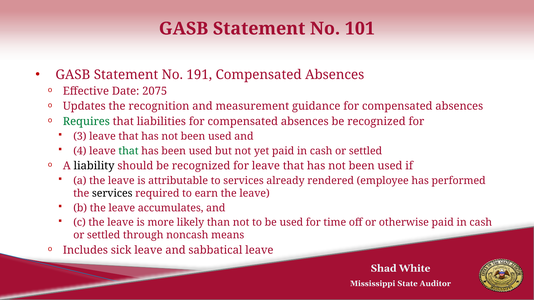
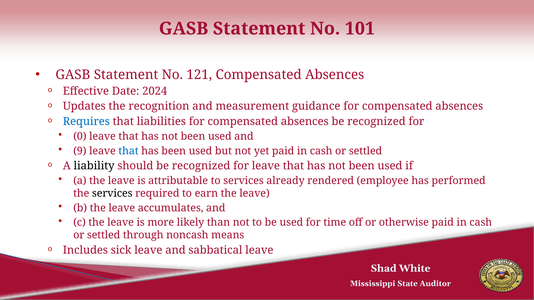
191: 191 -> 121
2075: 2075 -> 2024
Requires colour: green -> blue
3: 3 -> 0
4: 4 -> 9
that at (129, 151) colour: green -> blue
